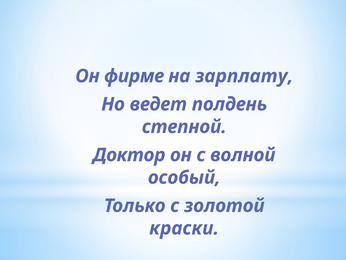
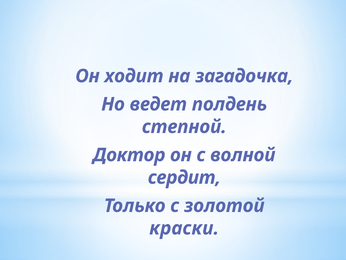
фирме: фирме -> ходит
зарплату: зарплату -> загадочка
особый: особый -> сердит
